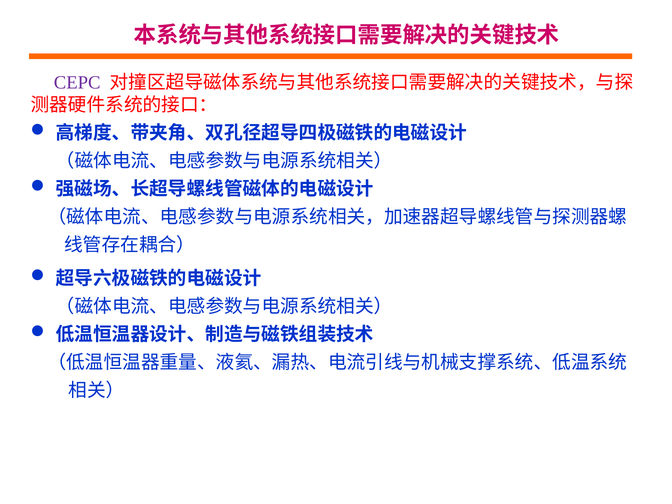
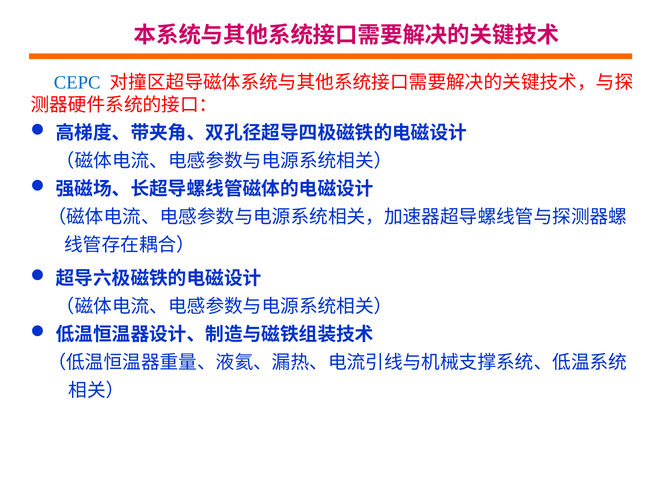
CEPC colour: purple -> blue
